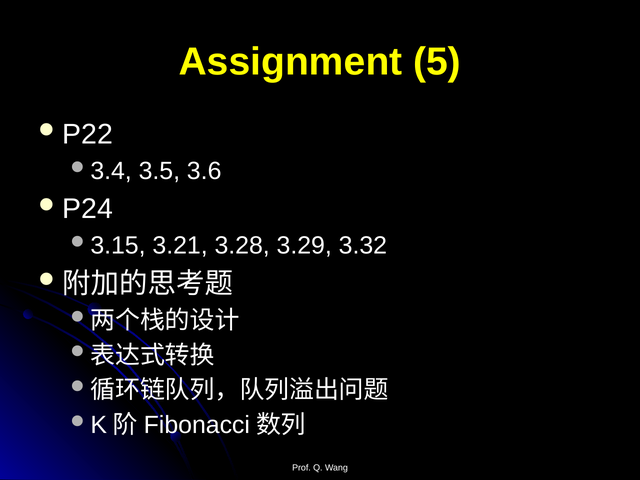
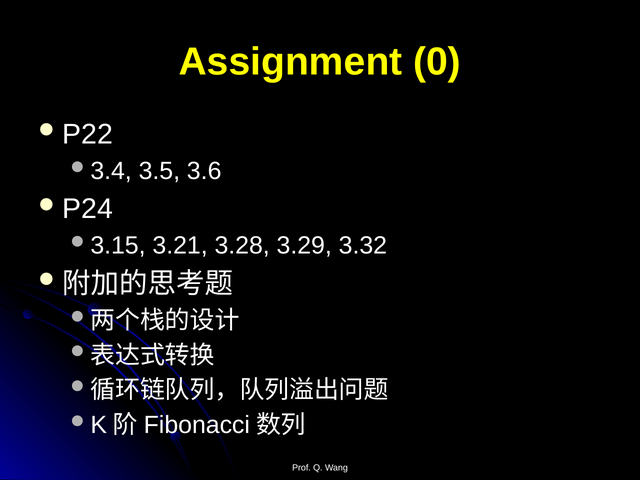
5: 5 -> 0
